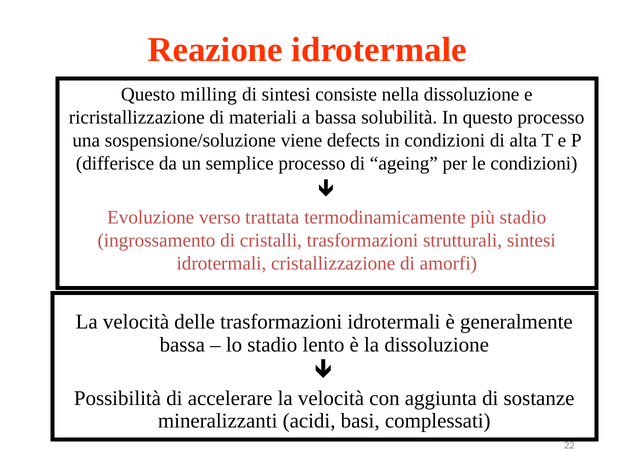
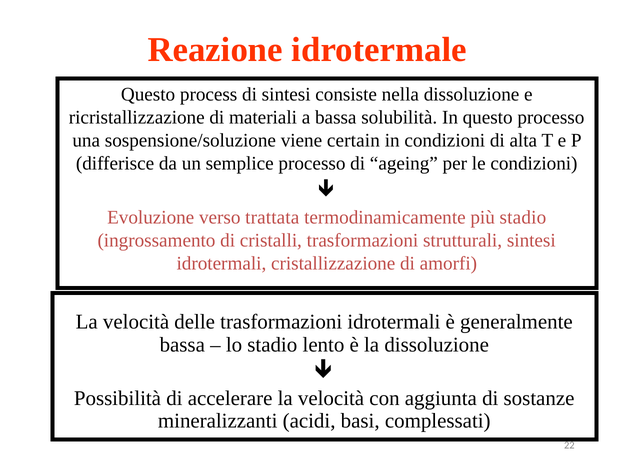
milling: milling -> process
defects: defects -> certain
